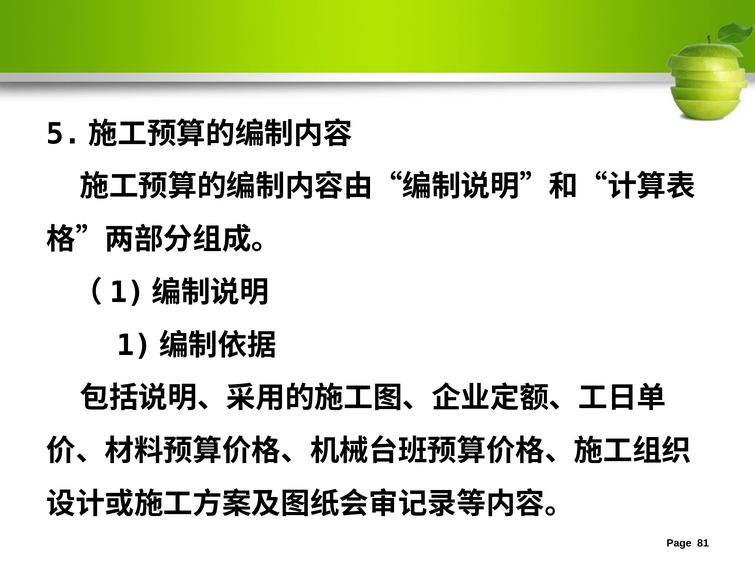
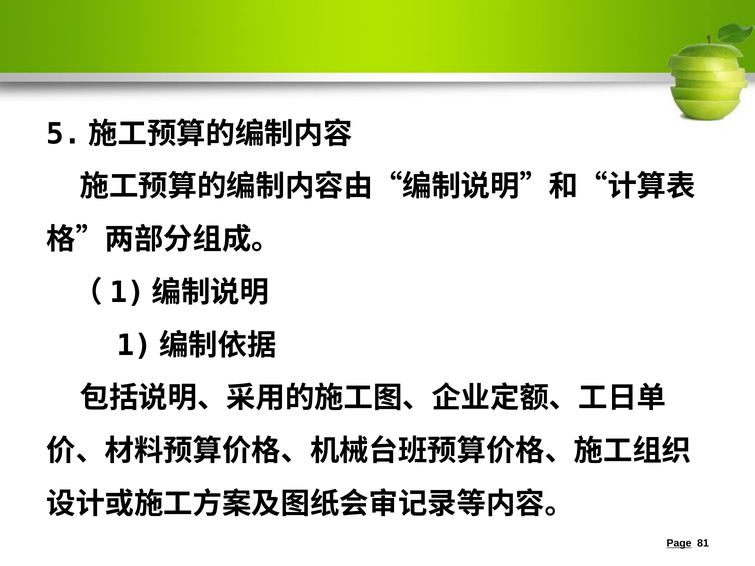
Page underline: none -> present
